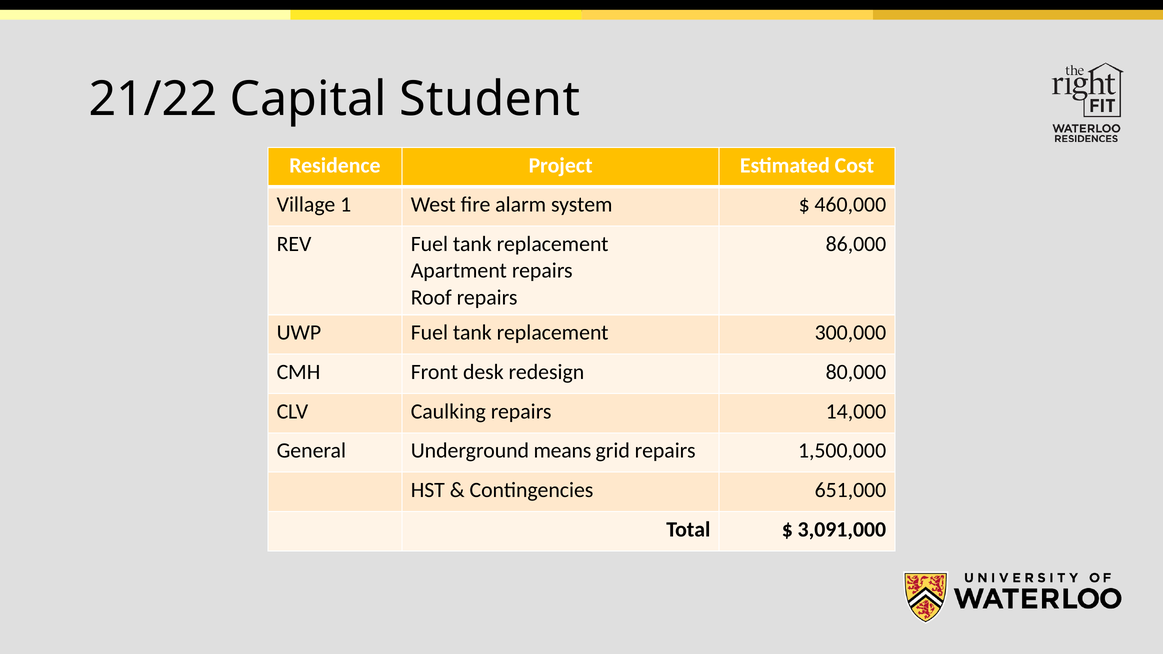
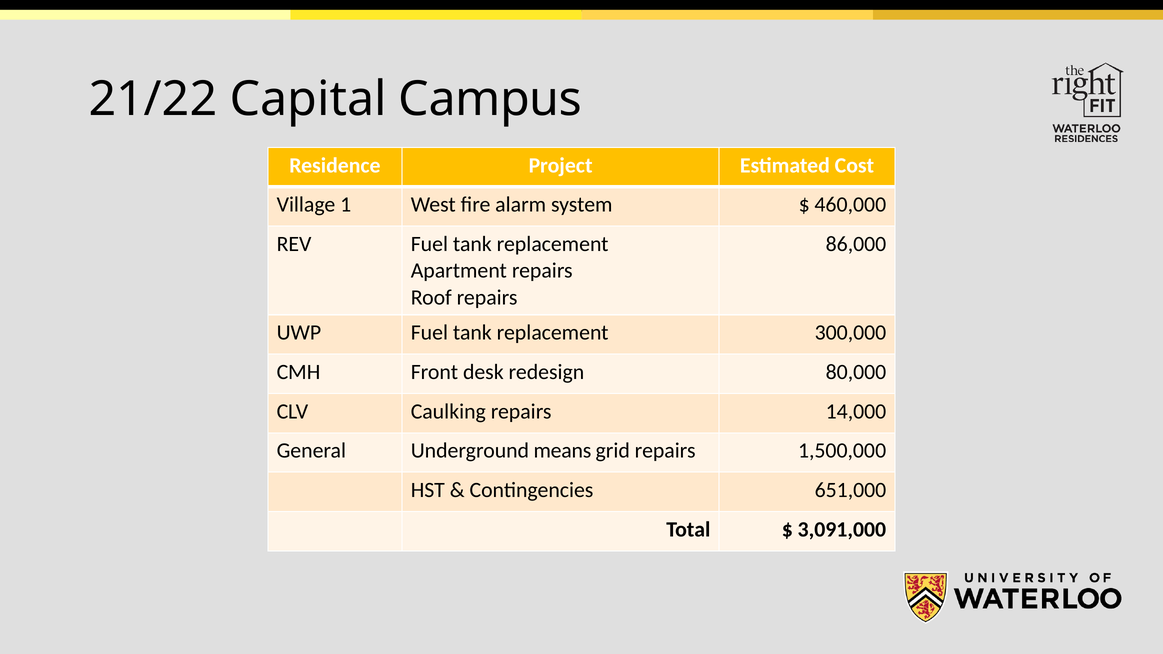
Student: Student -> Campus
